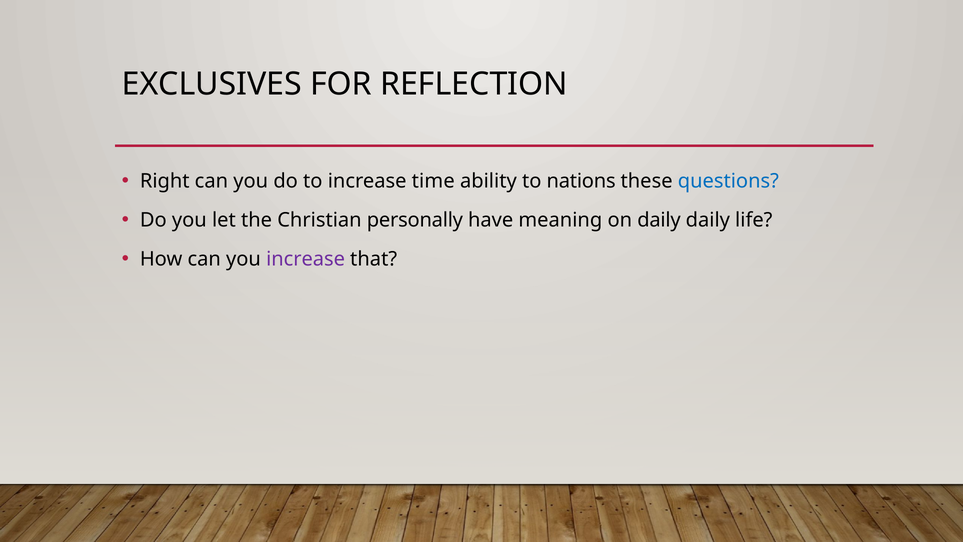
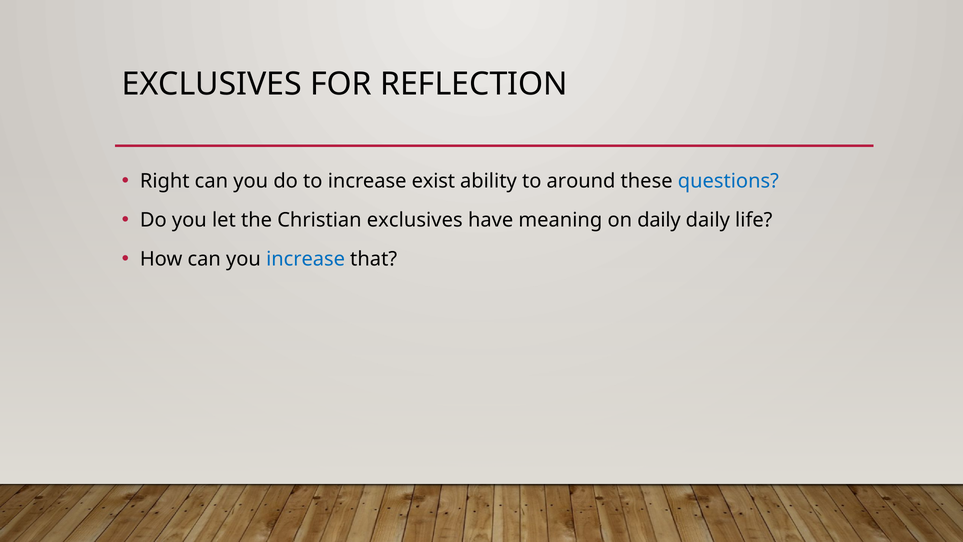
time: time -> exist
nations: nations -> around
Christian personally: personally -> exclusives
increase at (306, 259) colour: purple -> blue
